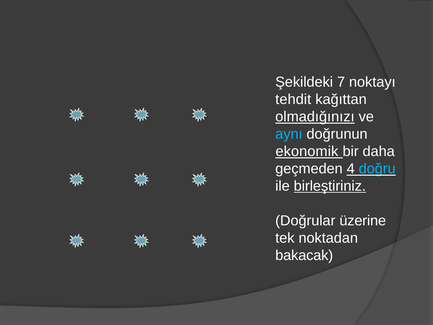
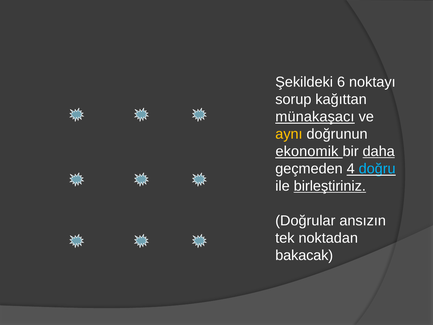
7: 7 -> 6
tehdit: tehdit -> sorup
olmadığınızı: olmadığınızı -> münakaşacı
aynı colour: light blue -> yellow
daha underline: none -> present
üzerine: üzerine -> ansızın
